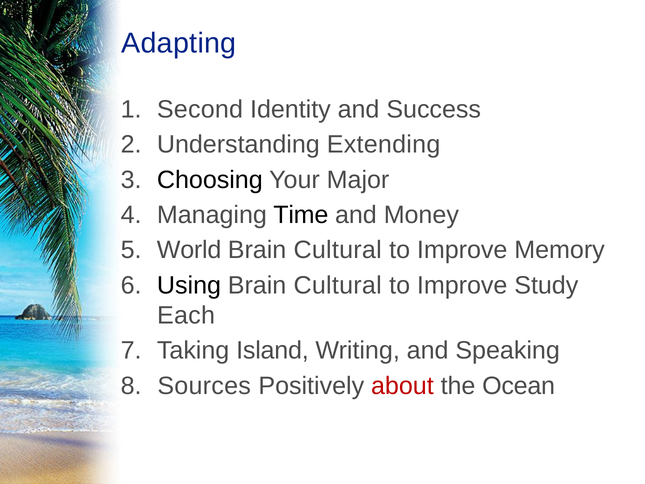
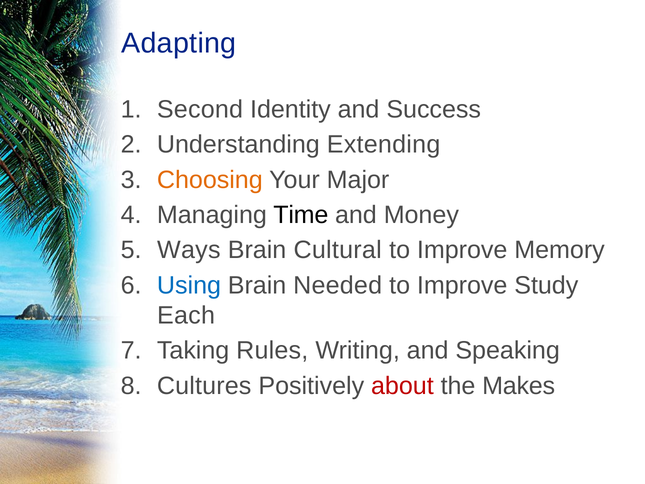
Choosing colour: black -> orange
World: World -> Ways
Using colour: black -> blue
Cultural at (338, 285): Cultural -> Needed
Island: Island -> Rules
Sources: Sources -> Cultures
Ocean: Ocean -> Makes
